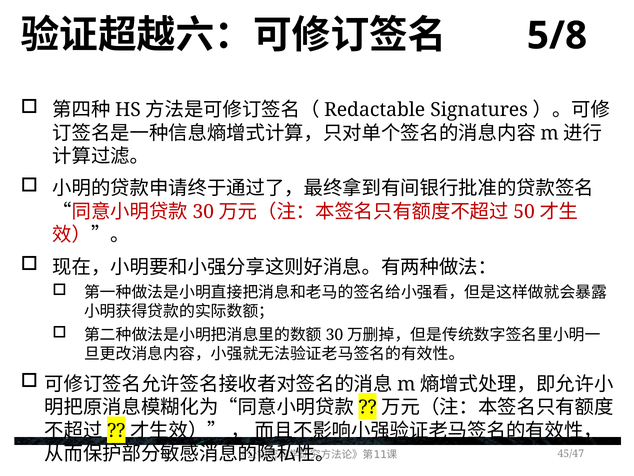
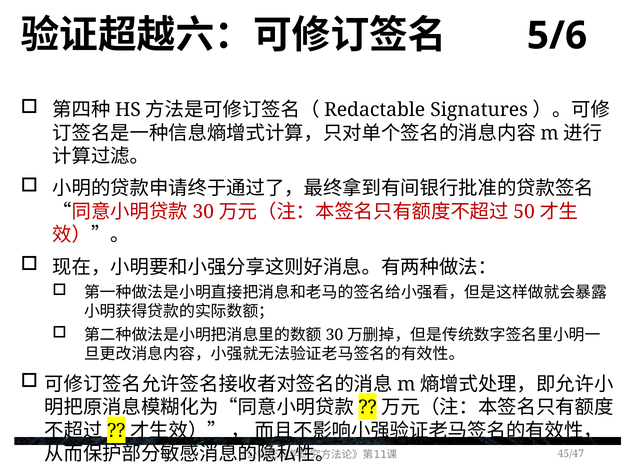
5/8: 5/8 -> 5/6
